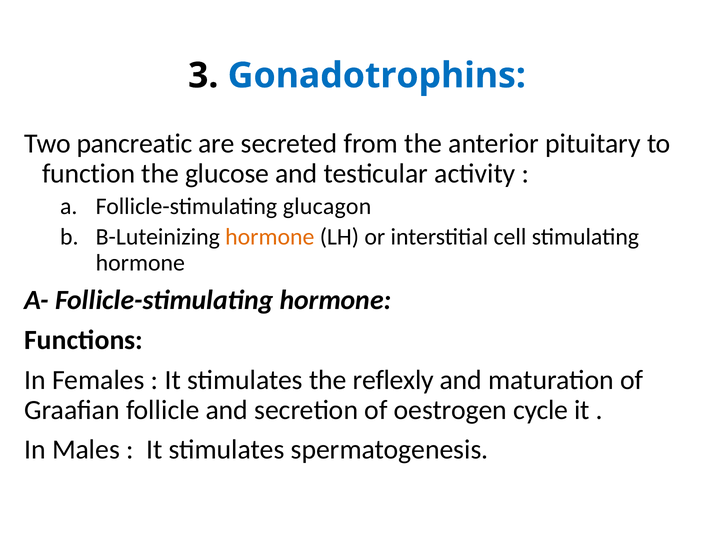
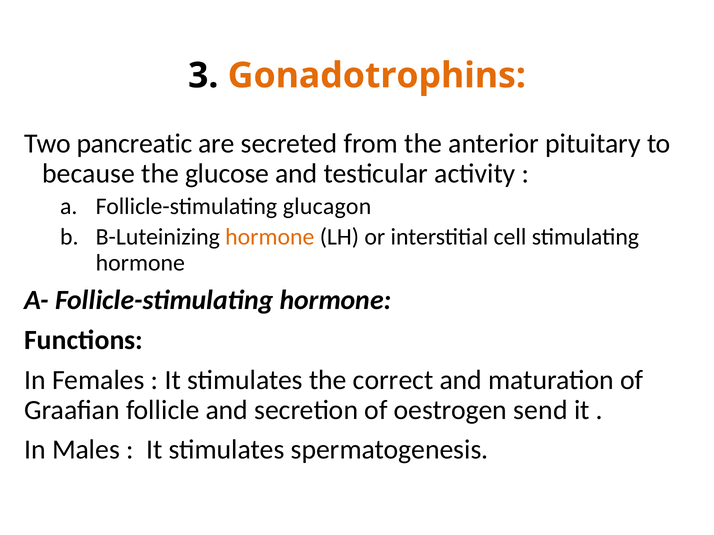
Gonadotrophins colour: blue -> orange
function: function -> because
reflexly: reflexly -> correct
cycle: cycle -> send
